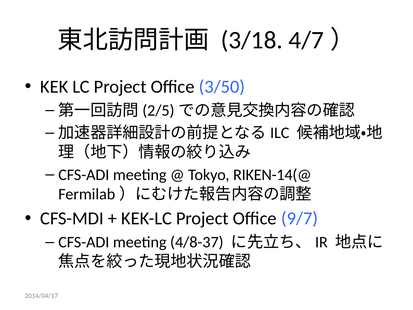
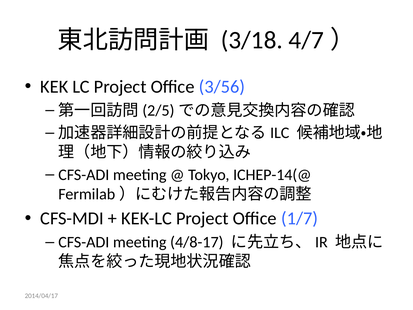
3/50: 3/50 -> 3/56
RIKEN-14(@: RIKEN-14(@ -> ICHEP-14(@
9/7: 9/7 -> 1/7
4/8-37: 4/8-37 -> 4/8-17
